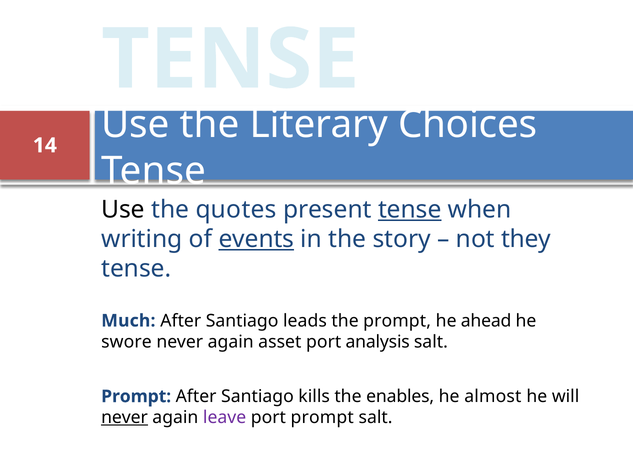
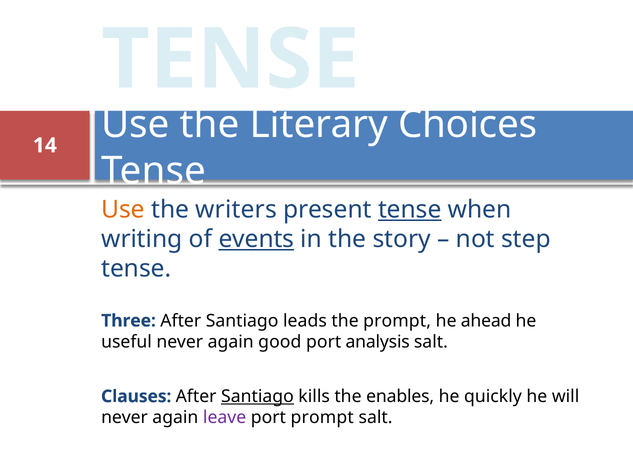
Use at (123, 210) colour: black -> orange
quotes: quotes -> writers
they: they -> step
Much: Much -> Three
swore: swore -> useful
asset: asset -> good
Prompt at (136, 396): Prompt -> Clauses
Santiago at (257, 396) underline: none -> present
almost: almost -> quickly
never at (125, 417) underline: present -> none
